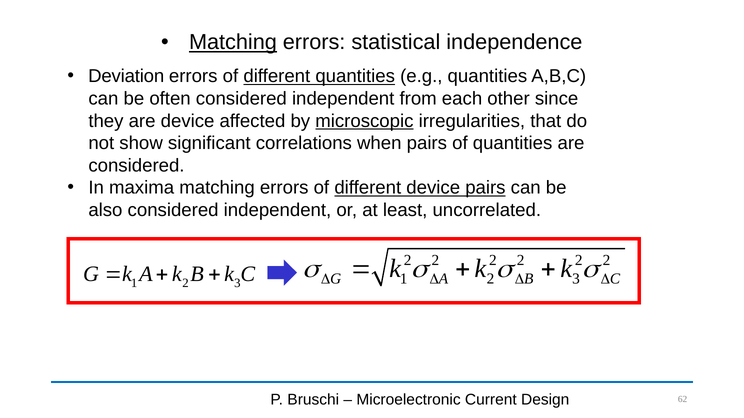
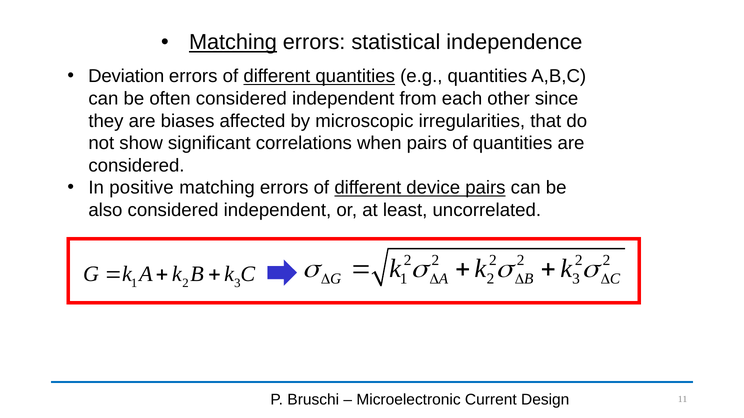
are device: device -> biases
microscopic underline: present -> none
maxima: maxima -> positive
62: 62 -> 11
